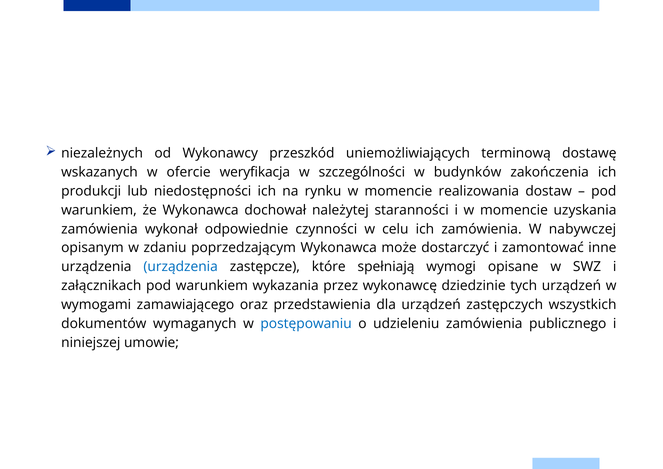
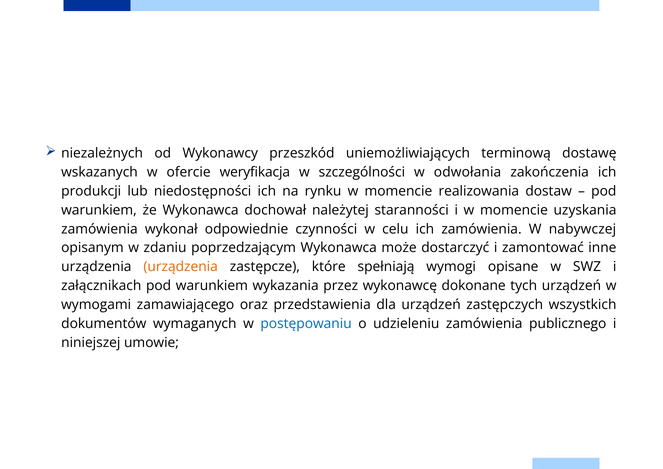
budynków: budynków -> odwołania
urządzenia at (181, 267) colour: blue -> orange
dziedzinie: dziedzinie -> dokonane
